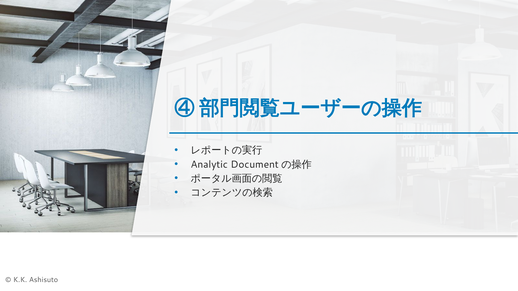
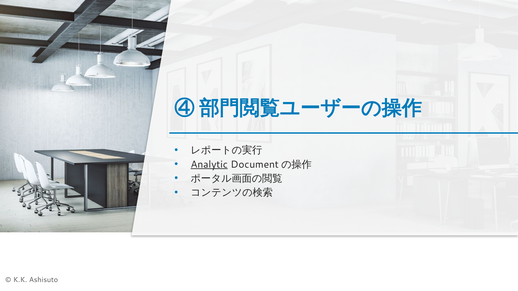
Analytic underline: none -> present
